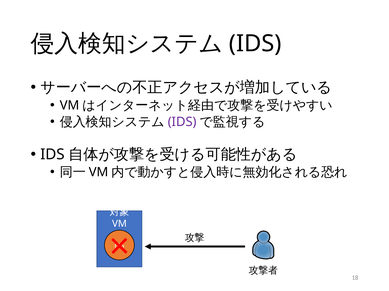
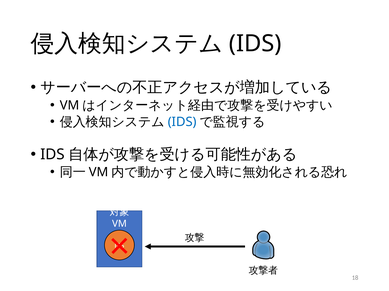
IDS at (182, 122) colour: purple -> blue
